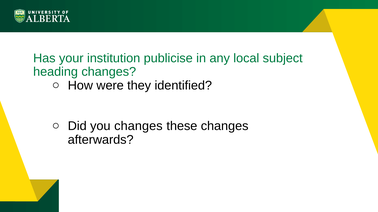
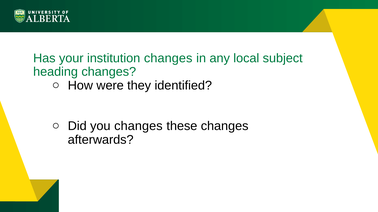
institution publicise: publicise -> changes
